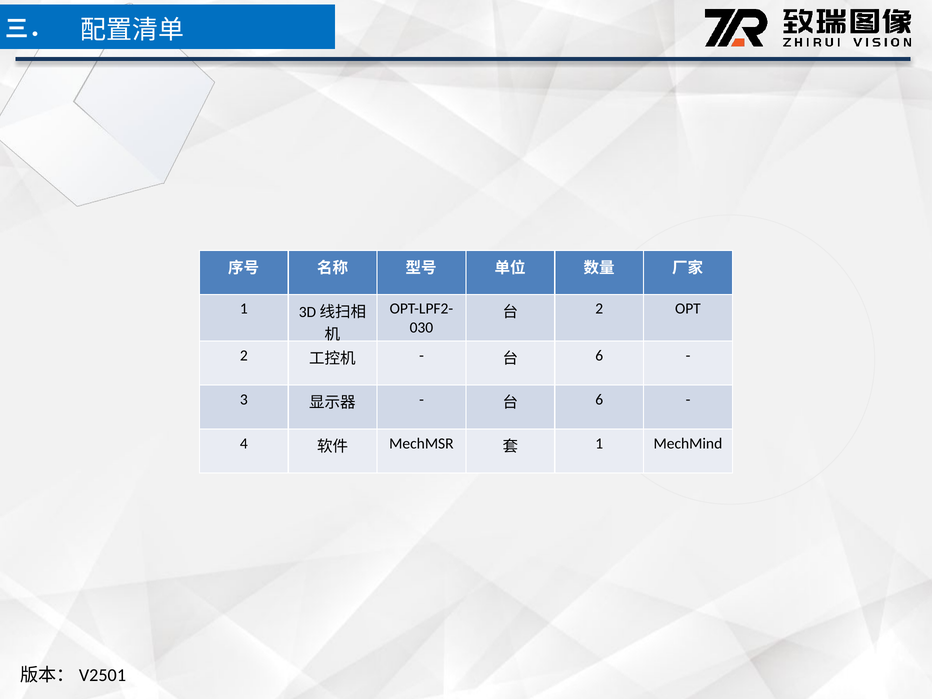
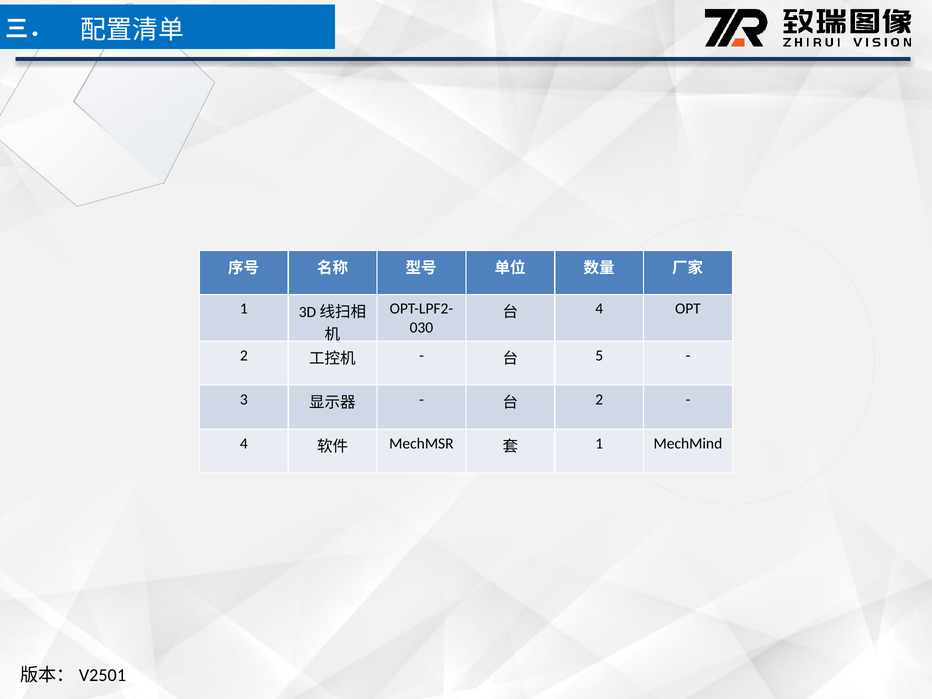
2 at (599, 309): 2 -> 4
6 at (599, 355): 6 -> 5
6 at (599, 399): 6 -> 2
